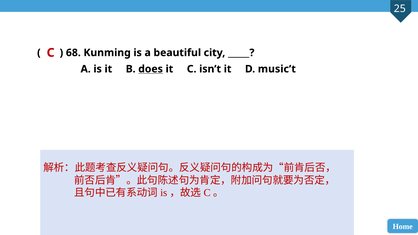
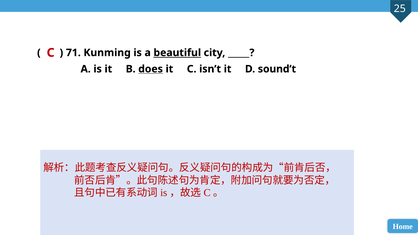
68: 68 -> 71
beautiful underline: none -> present
music’t: music’t -> sound’t
